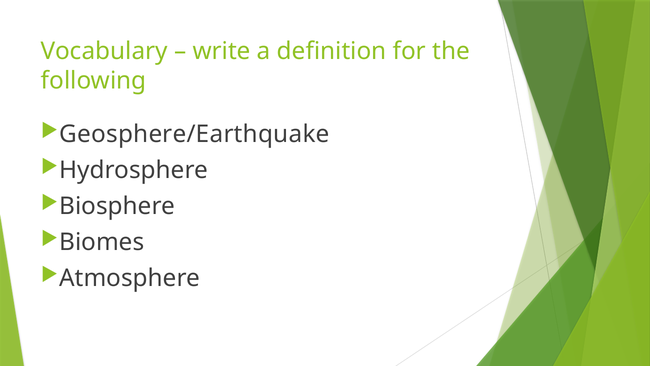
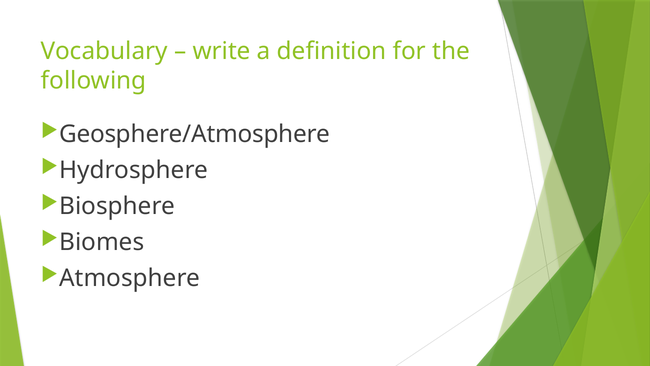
Geosphere/Earthquake: Geosphere/Earthquake -> Geosphere/Atmosphere
